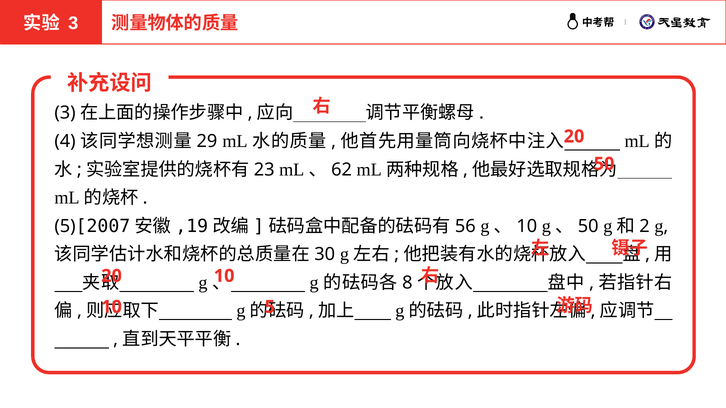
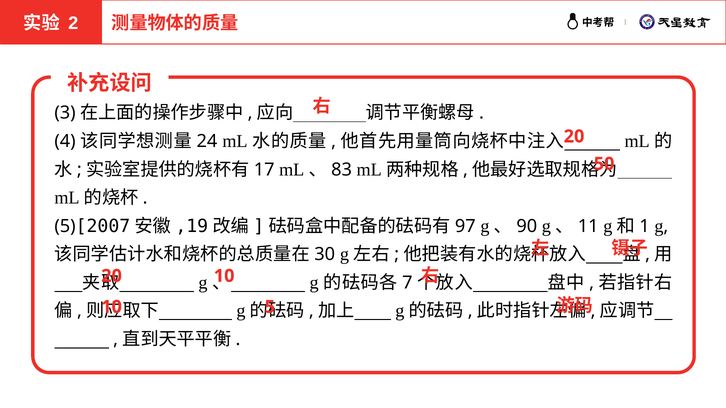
3 at (73, 23): 3 -> 2
29: 29 -> 24
23: 23 -> 17
62: 62 -> 83
56: 56 -> 97
g、 10: 10 -> 90
g、 50: 50 -> 11
2: 2 -> 1
8: 8 -> 7
